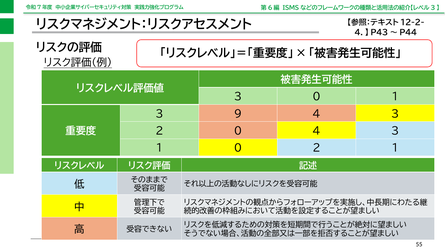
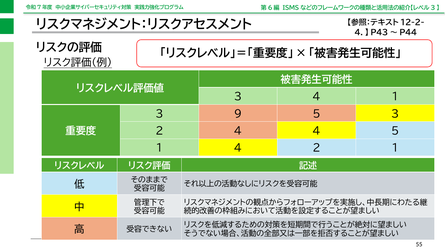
3 0: 0 -> 4
9 4: 4 -> 5
2 0: 0 -> 4
3 at (395, 131): 3 -> 5
1 0: 0 -> 4
